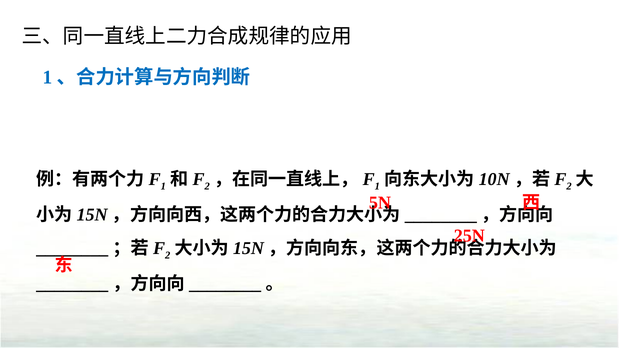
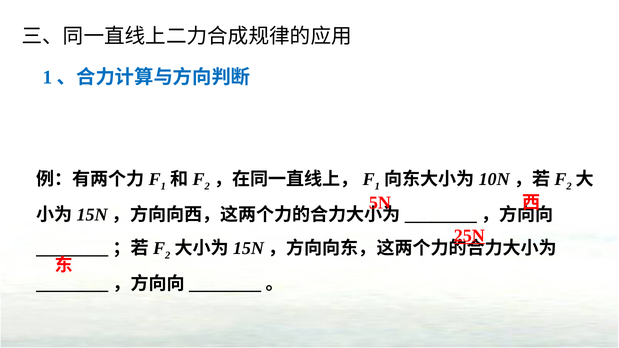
25N underline: none -> present
